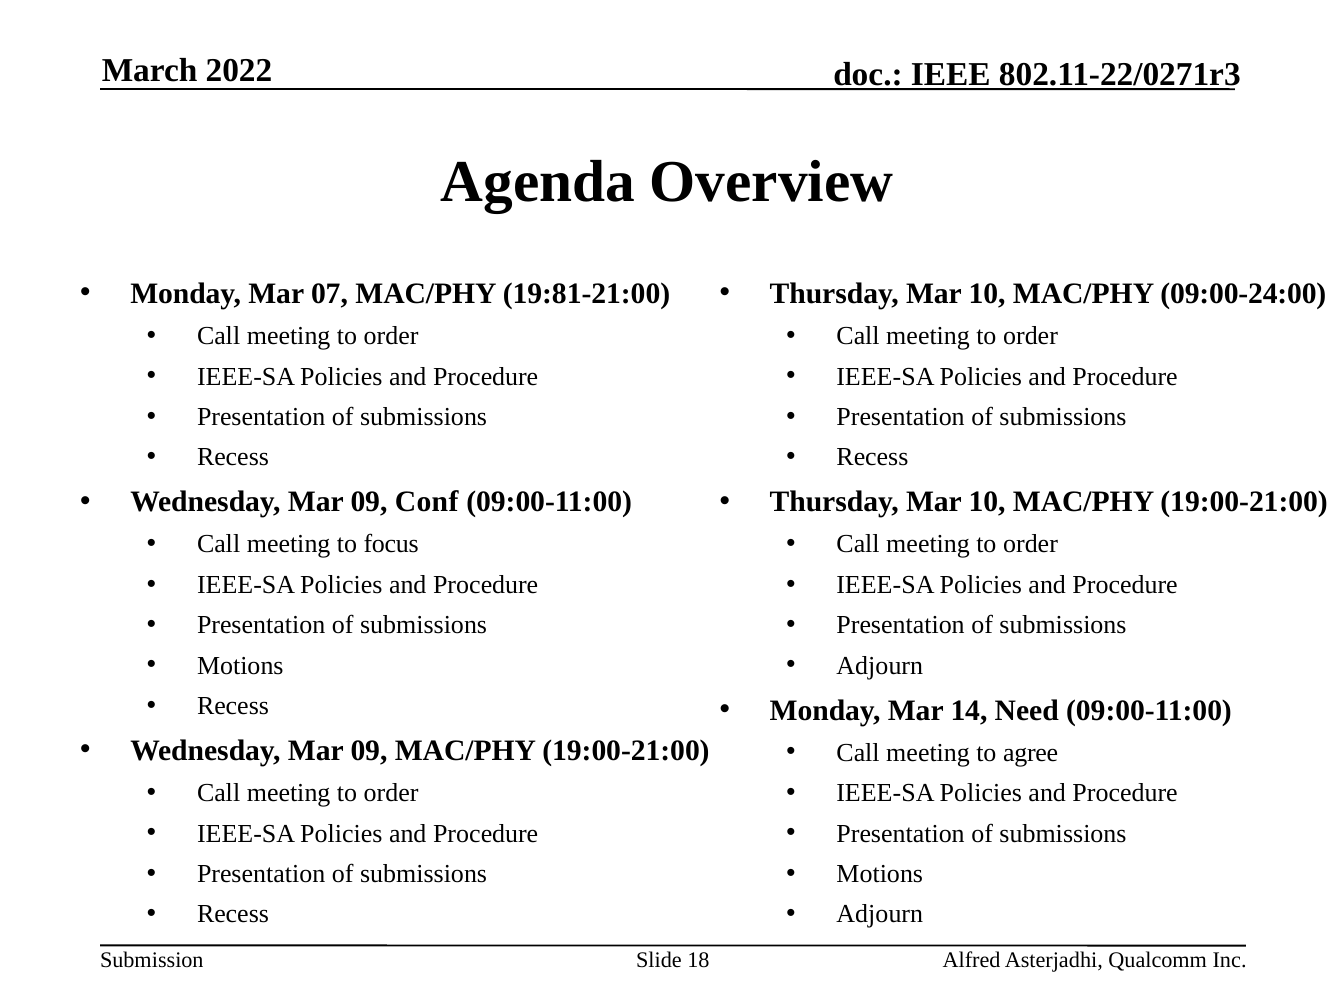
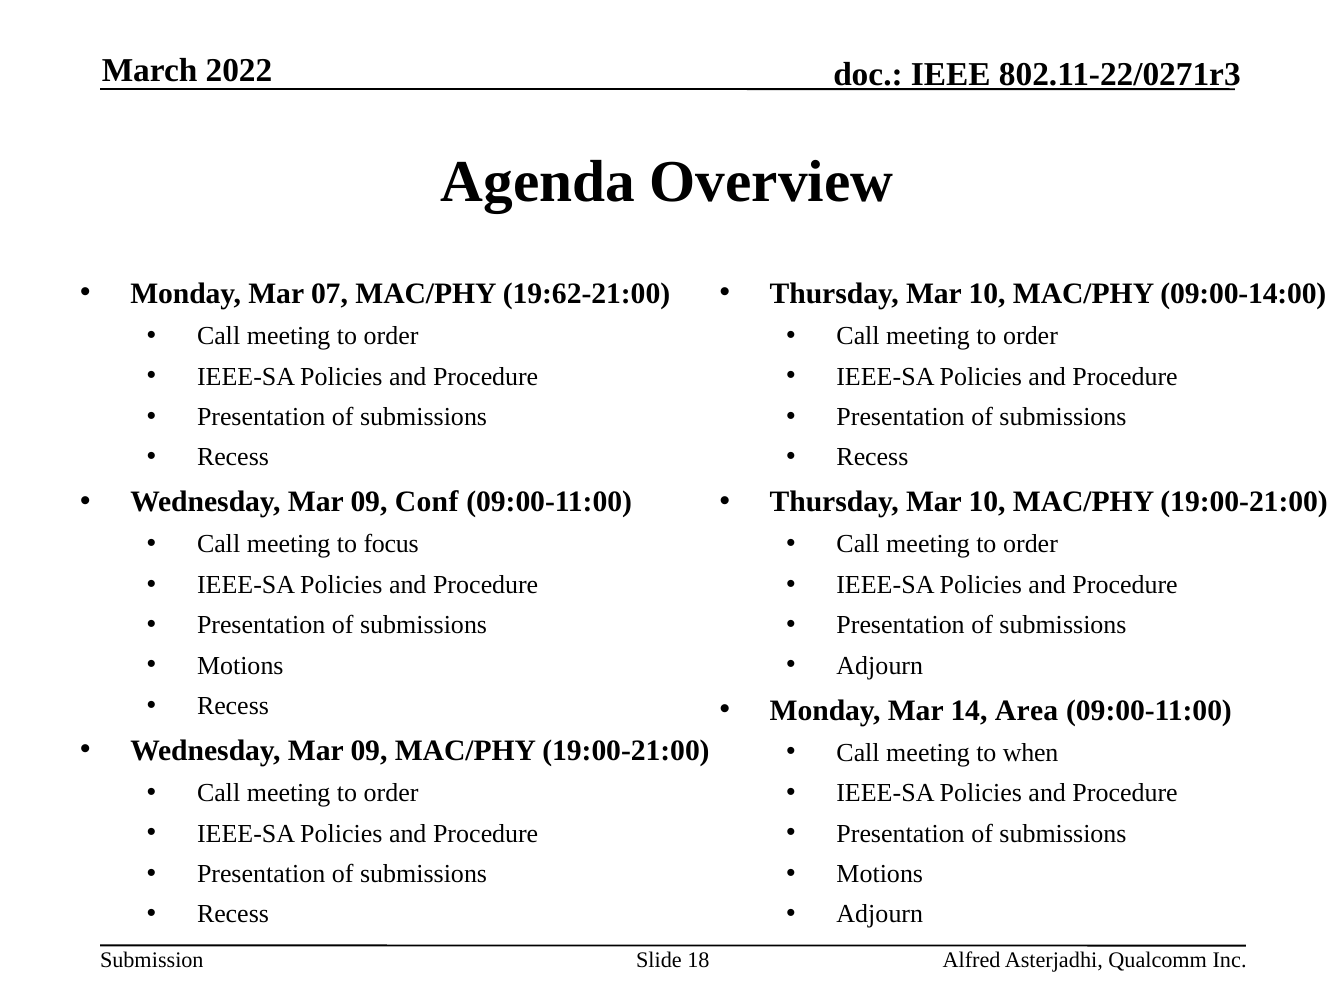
19:81-21:00: 19:81-21:00 -> 19:62-21:00
09:00-24:00: 09:00-24:00 -> 09:00-14:00
Need: Need -> Area
agree: agree -> when
